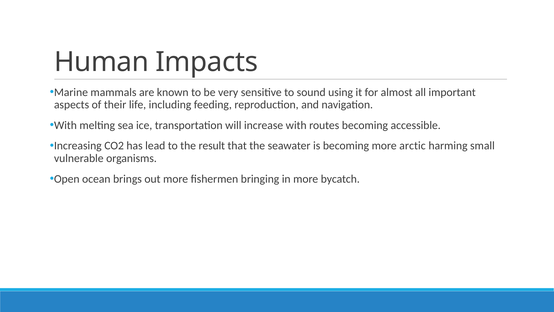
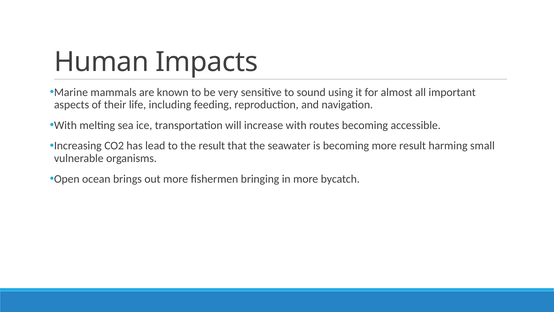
more arctic: arctic -> result
